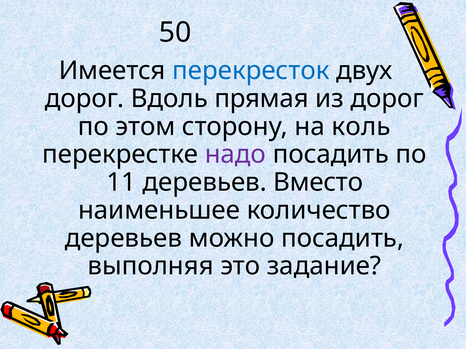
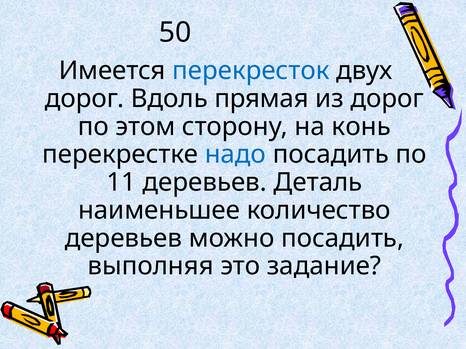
коль: коль -> конь
надо colour: purple -> blue
Вместо: Вместо -> Деталь
